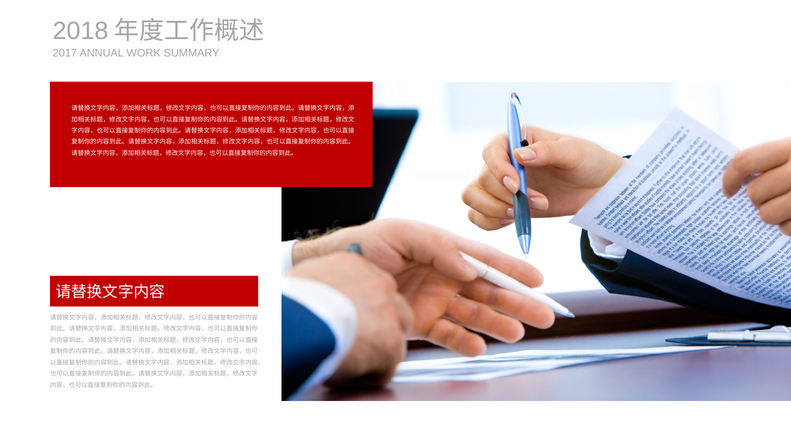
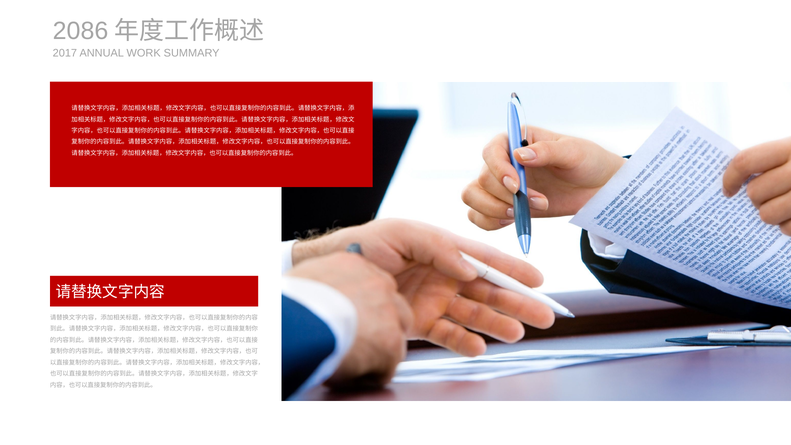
2018: 2018 -> 2086
